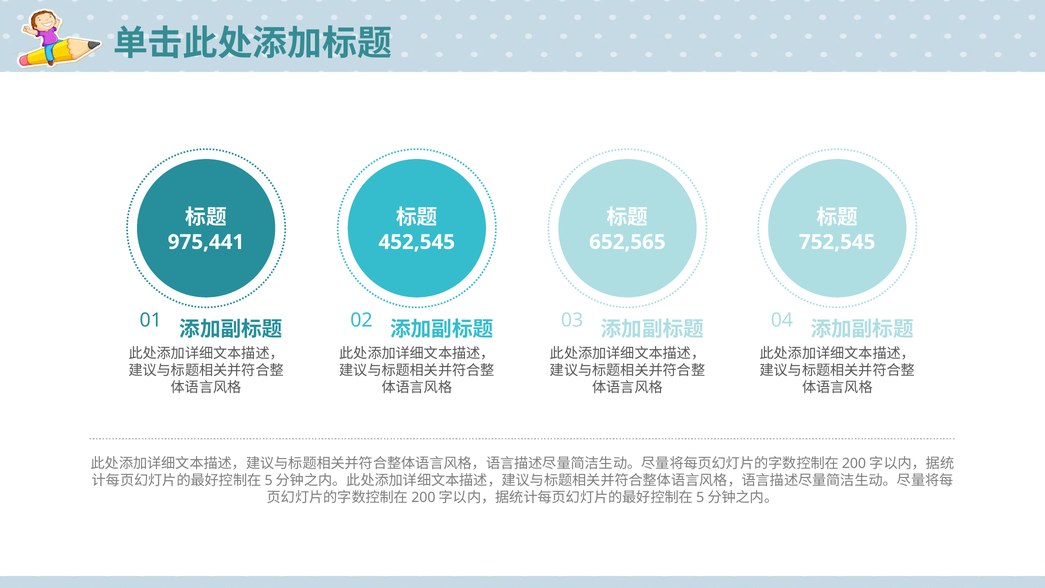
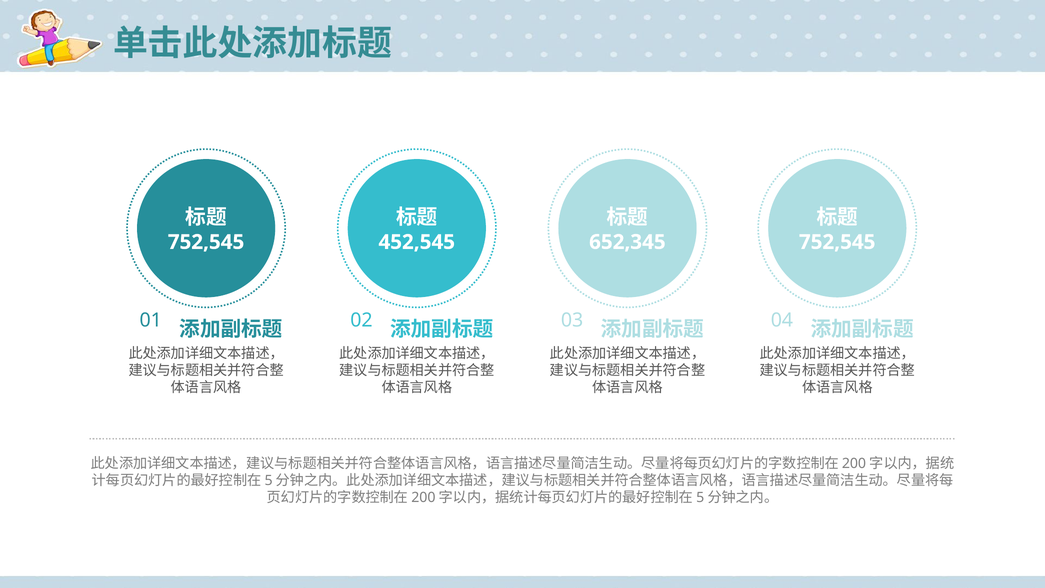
975,441 at (206, 242): 975,441 -> 752,545
652,565: 652,565 -> 652,345
